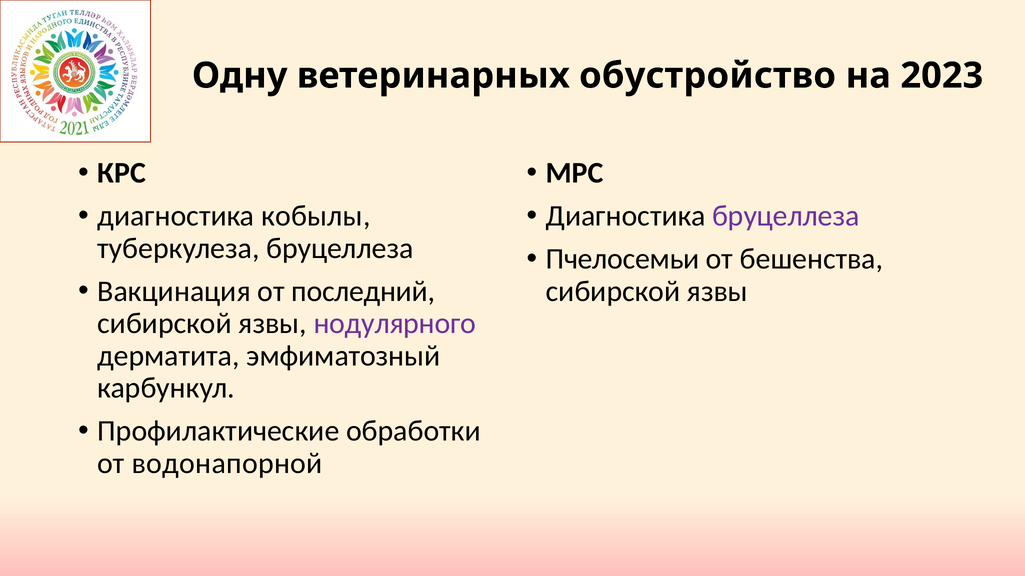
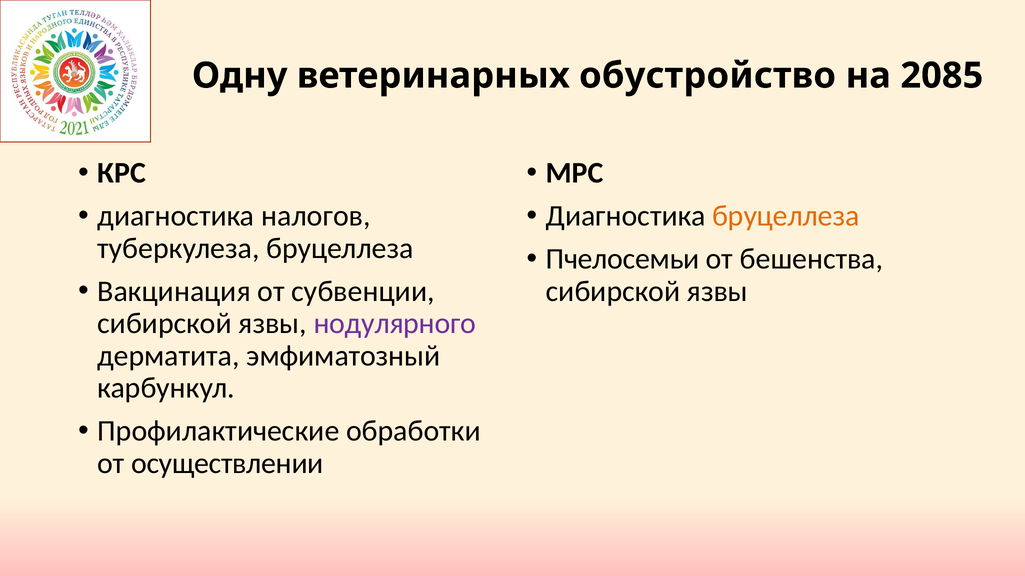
2023: 2023 -> 2085
кобылы: кобылы -> налогов
бруцеллеза at (786, 216) colour: purple -> orange
последний: последний -> субвенции
водонапорной: водонапорной -> осуществлении
